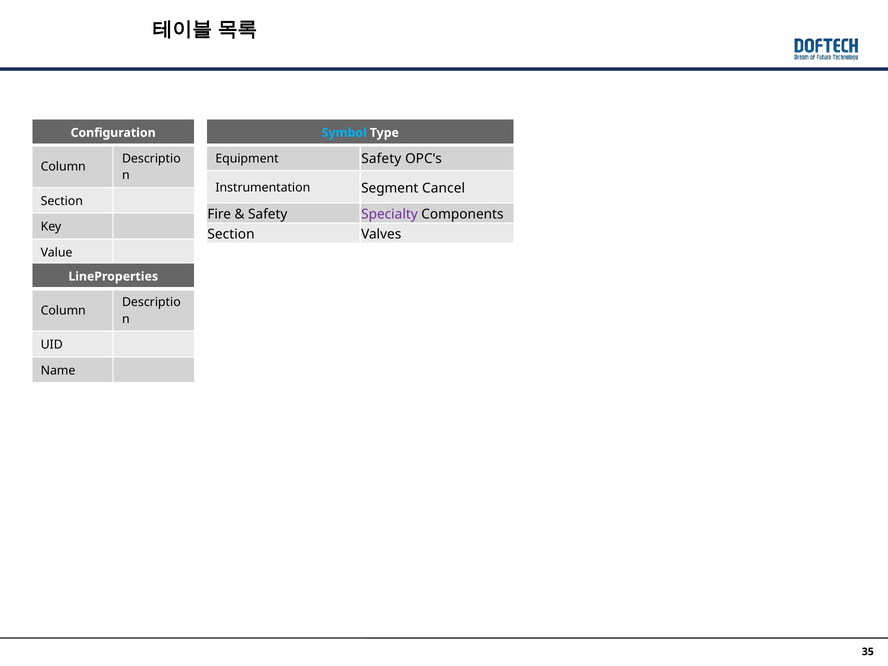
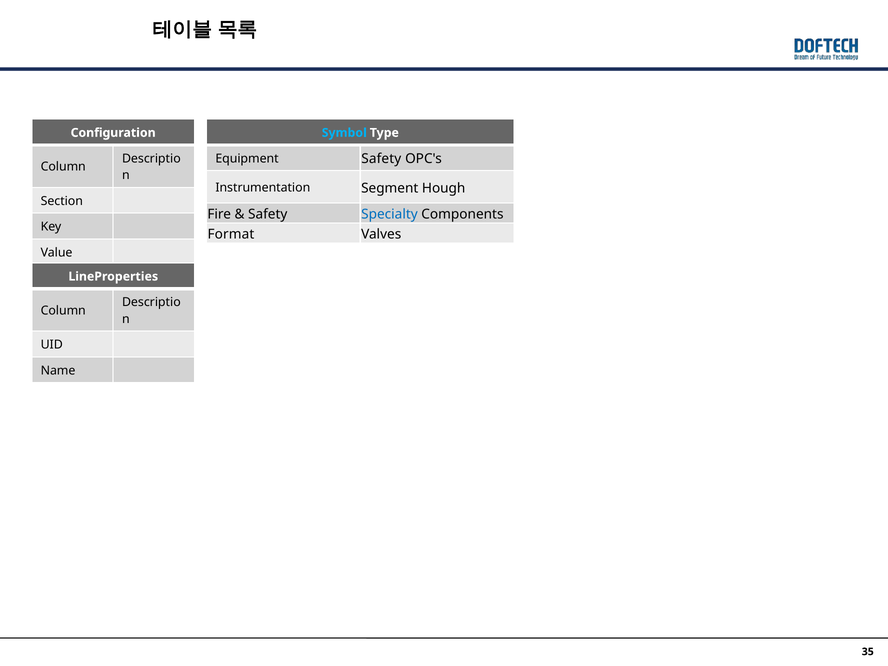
Cancel: Cancel -> Hough
Specialty colour: purple -> blue
Section at (231, 234): Section -> Format
